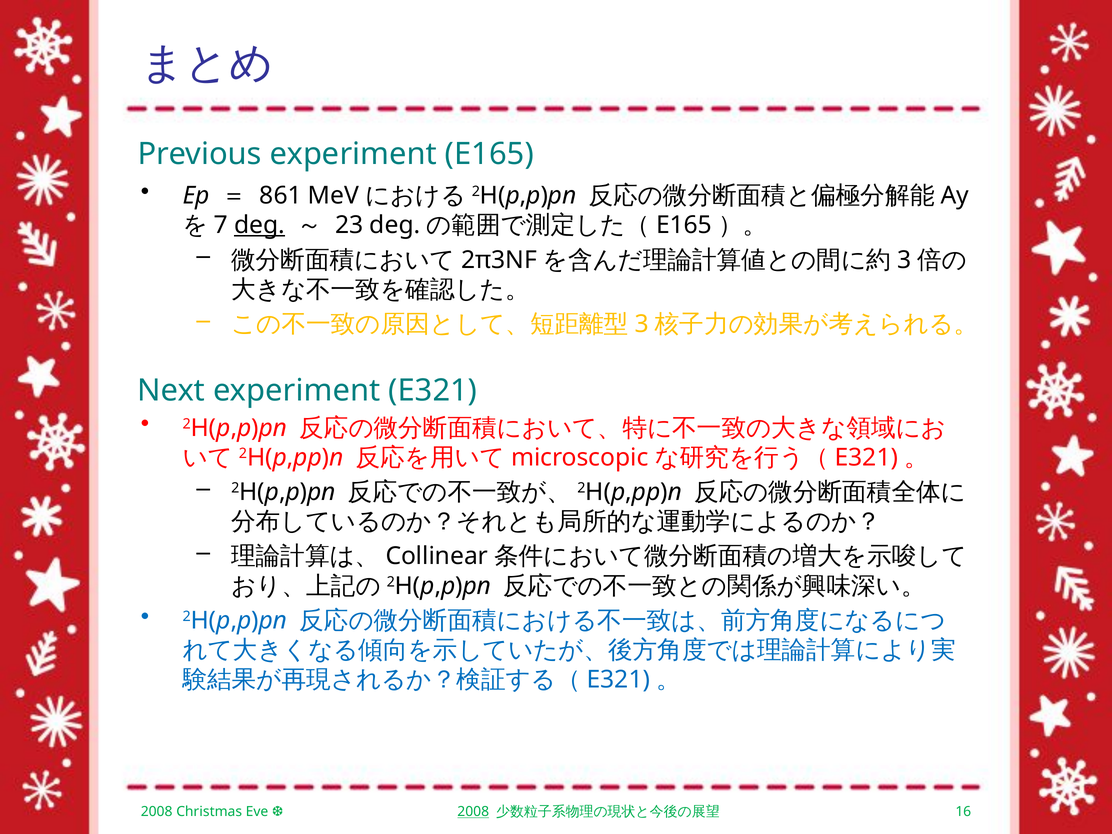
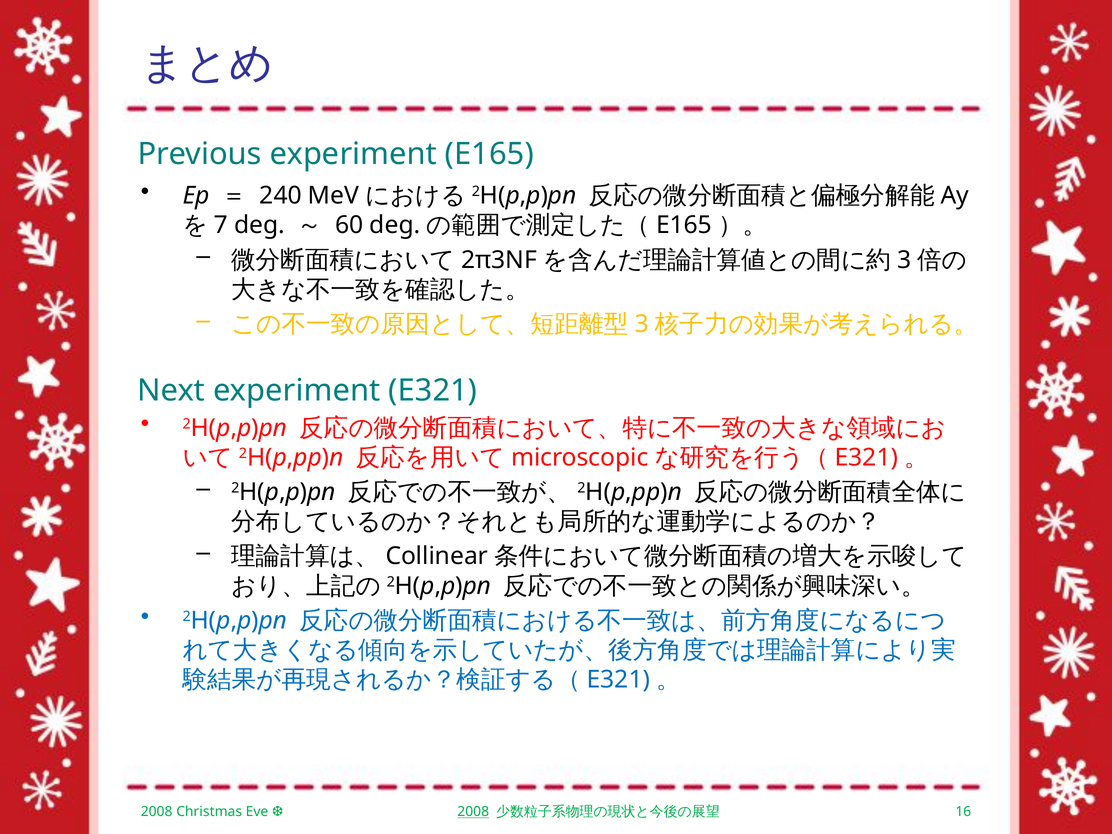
861: 861 -> 240
deg underline: present -> none
23: 23 -> 60
